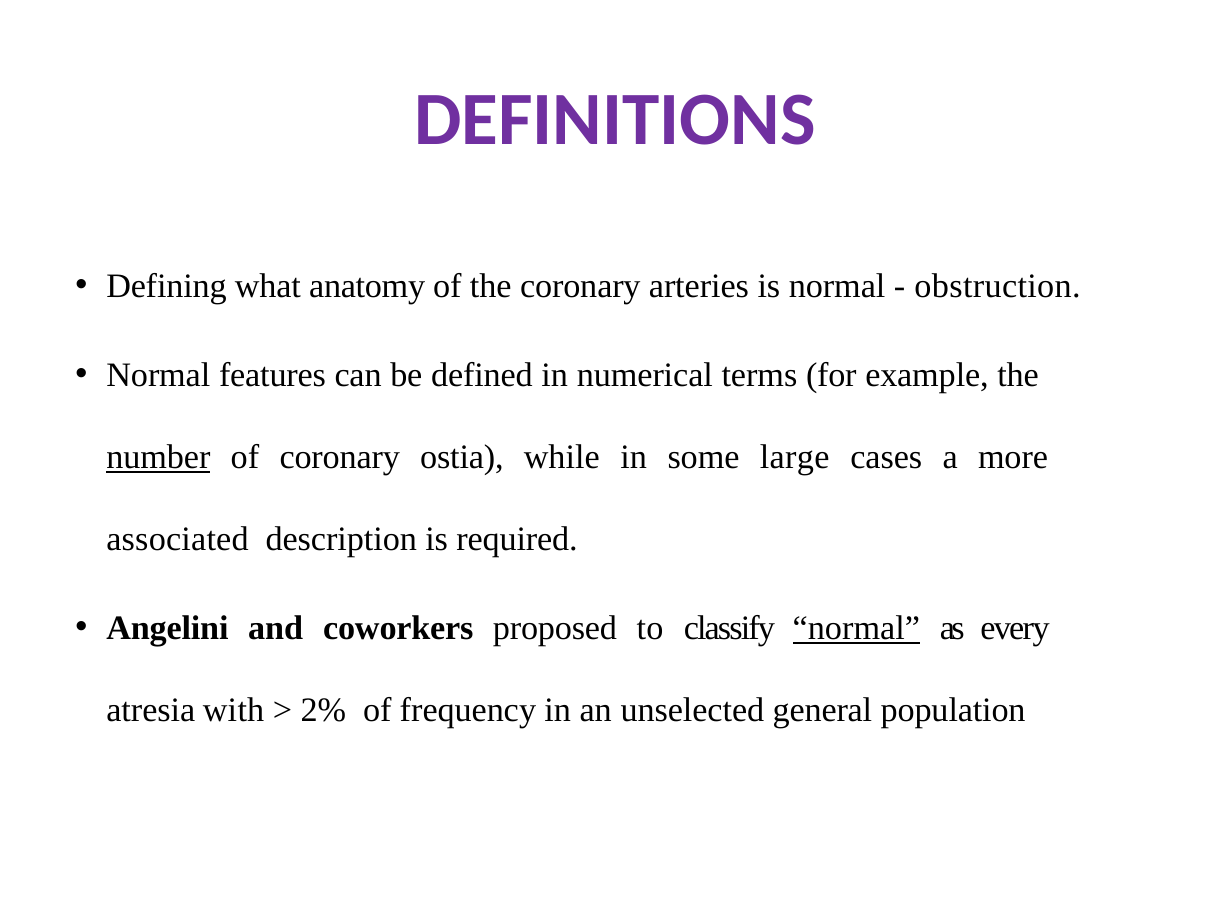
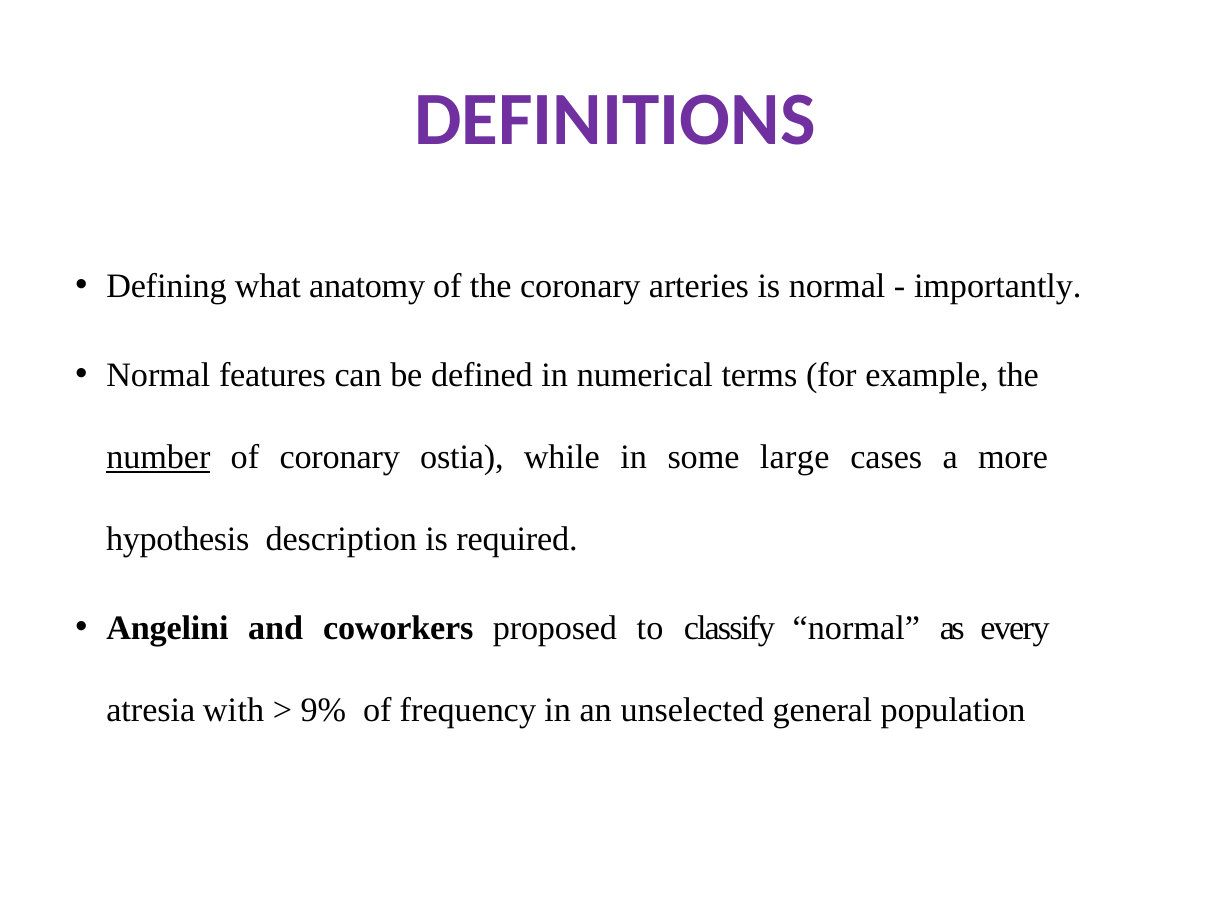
obstruction: obstruction -> importantly
associated: associated -> hypothesis
normal at (856, 628) underline: present -> none
2%: 2% -> 9%
